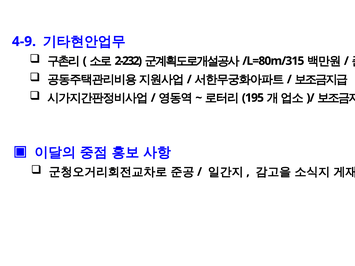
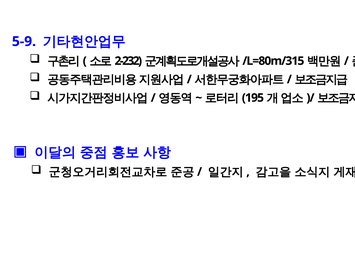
4-9: 4-9 -> 5-9
